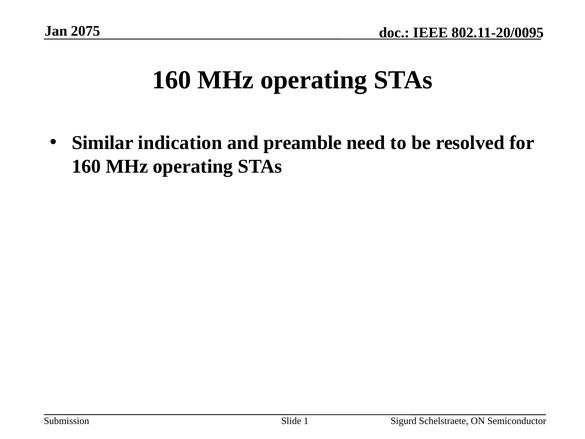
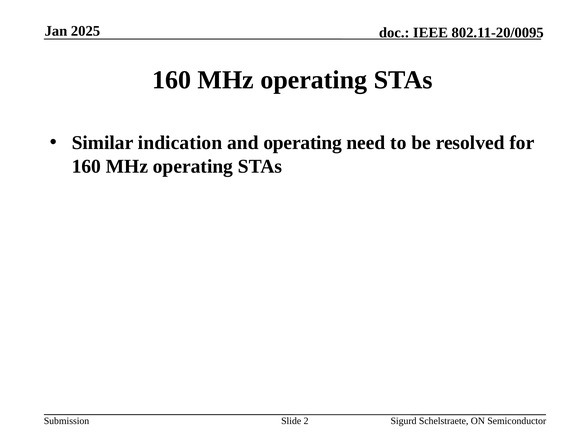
2075: 2075 -> 2025
and preamble: preamble -> operating
1: 1 -> 2
